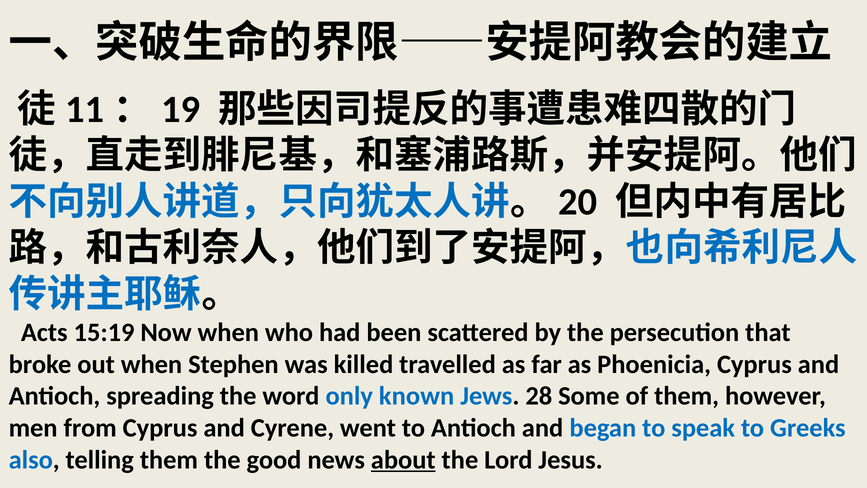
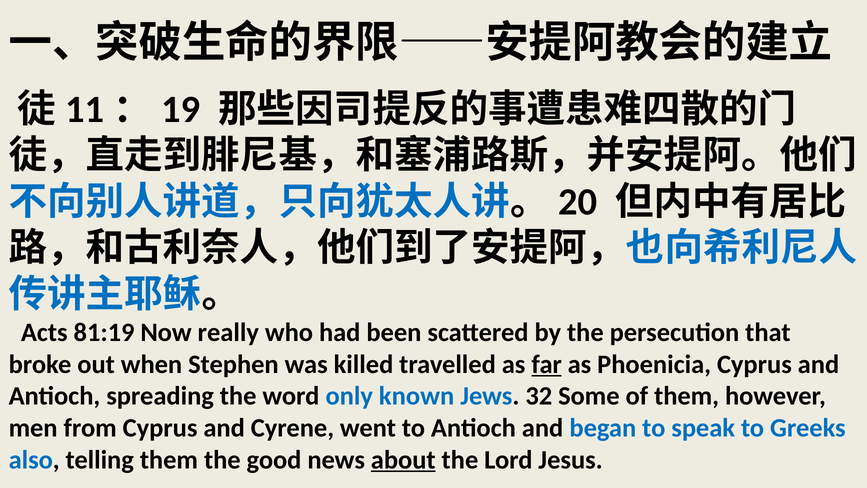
15:19: 15:19 -> 81:19
Now when: when -> really
far underline: none -> present
28: 28 -> 32
